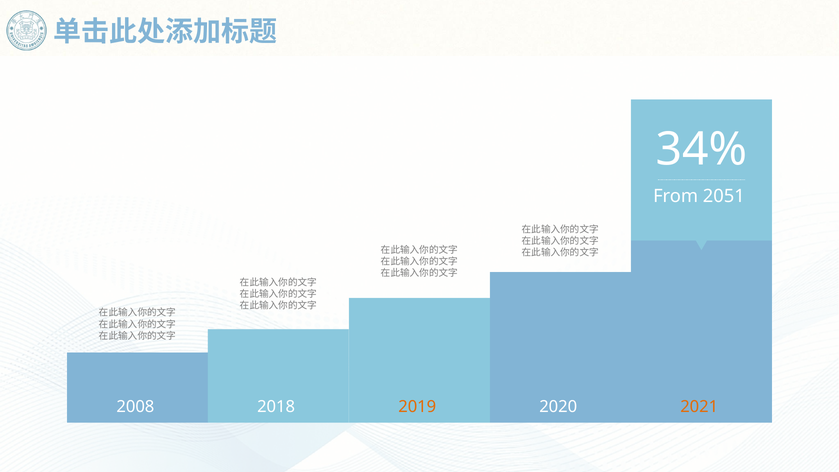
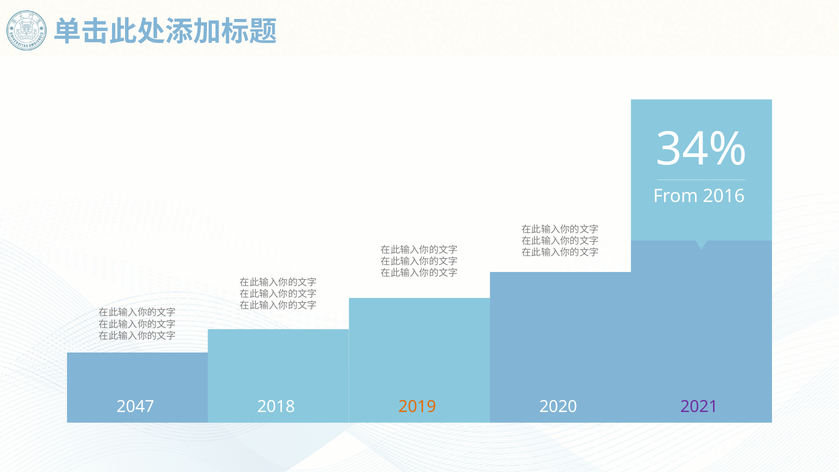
2051: 2051 -> 2016
2008: 2008 -> 2047
2021 colour: orange -> purple
